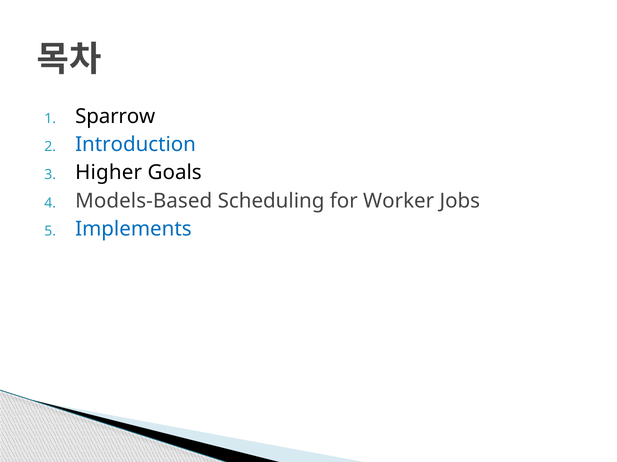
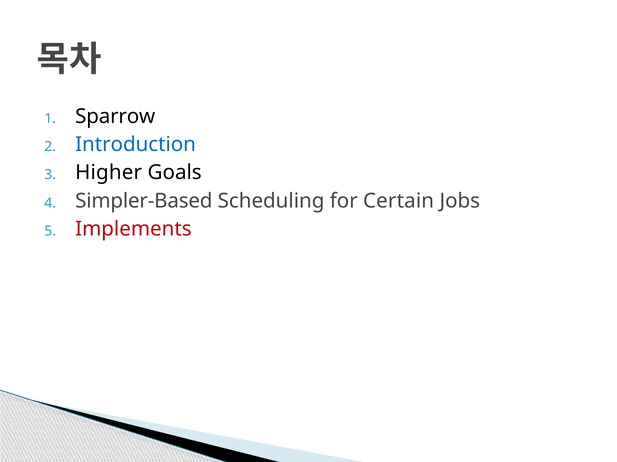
Models-Based: Models-Based -> Simpler-Based
Worker: Worker -> Certain
Implements colour: blue -> red
